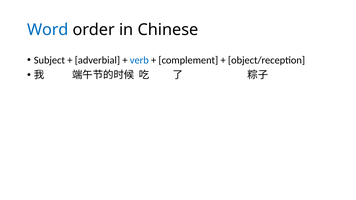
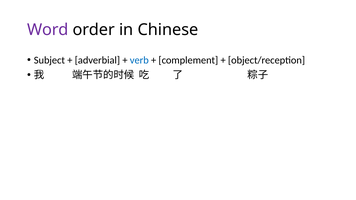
Word colour: blue -> purple
